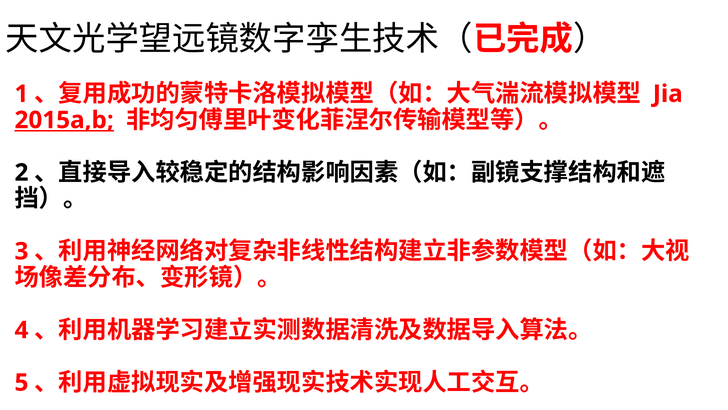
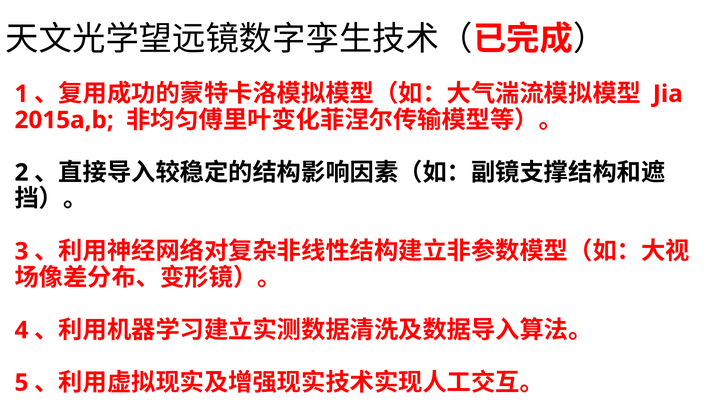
2015a,b underline: present -> none
